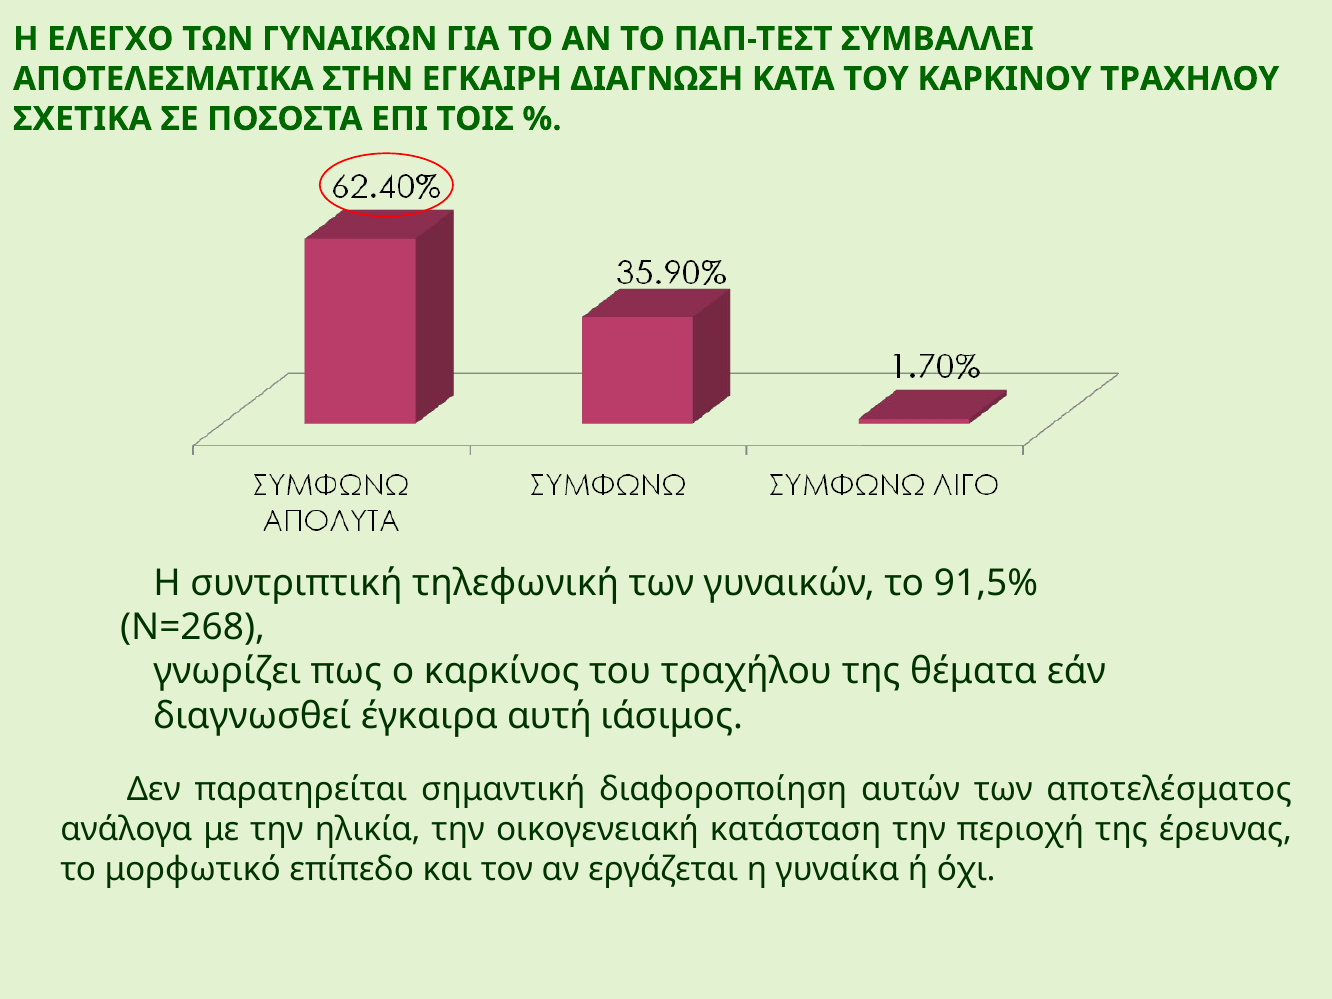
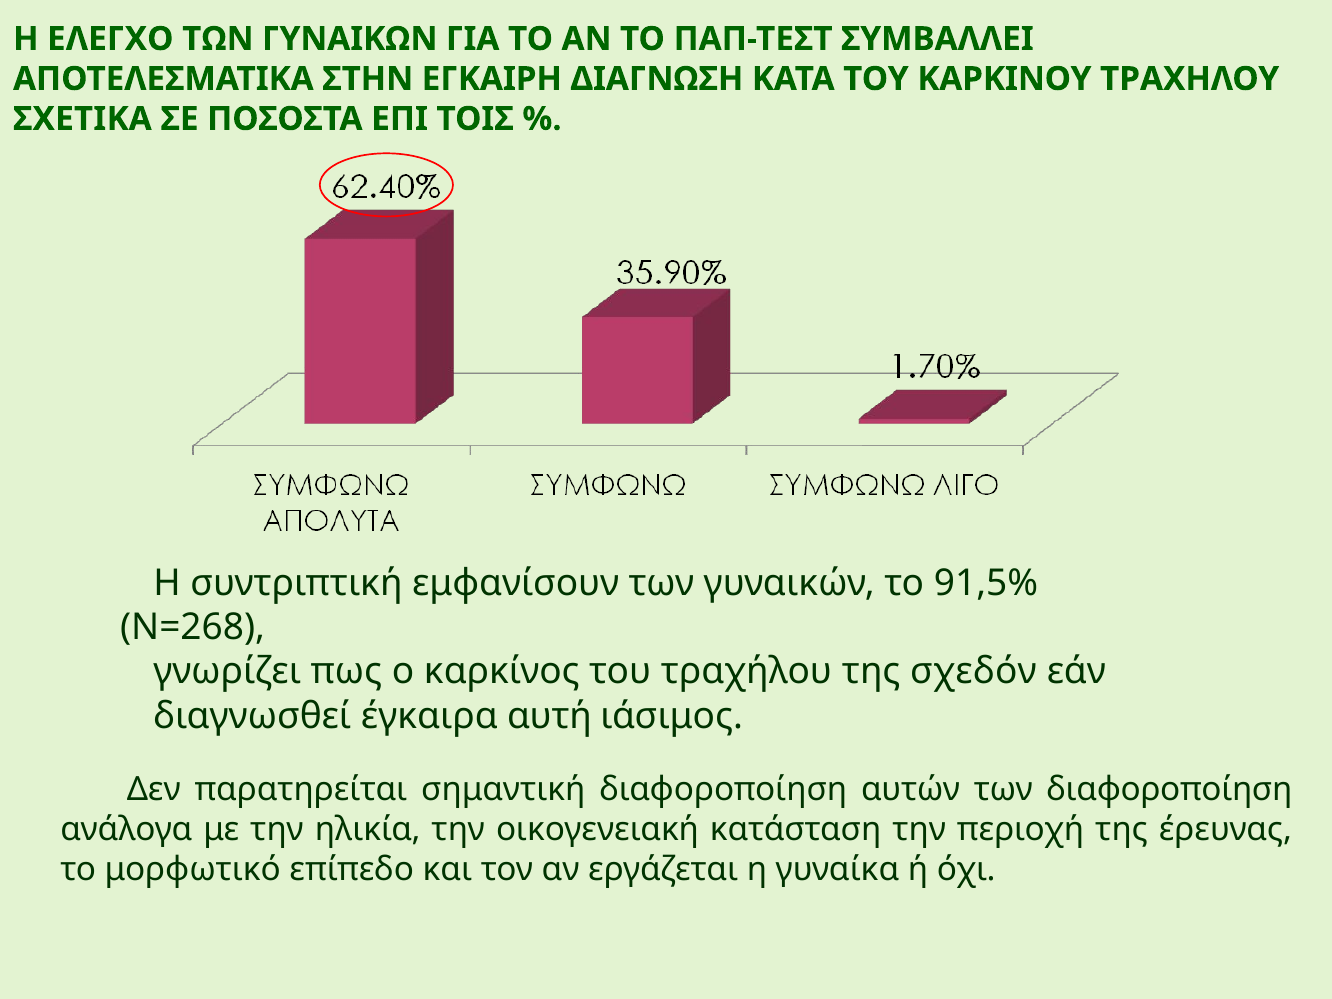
τηλεφωνική: τηλεφωνική -> εμφανίσουν
θέματα: θέματα -> σχεδόν
των αποτελέσματος: αποτελέσματος -> διαφοροποίηση
